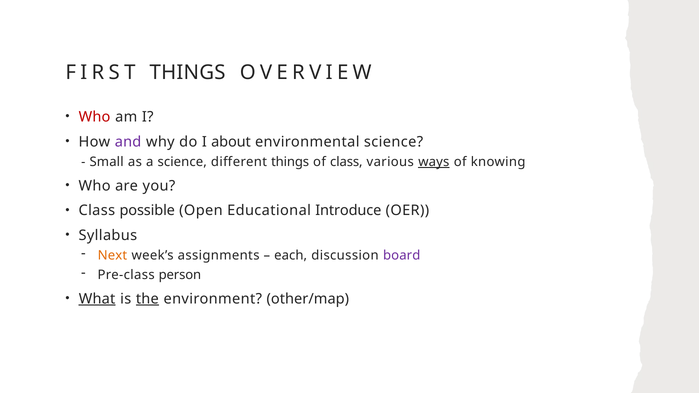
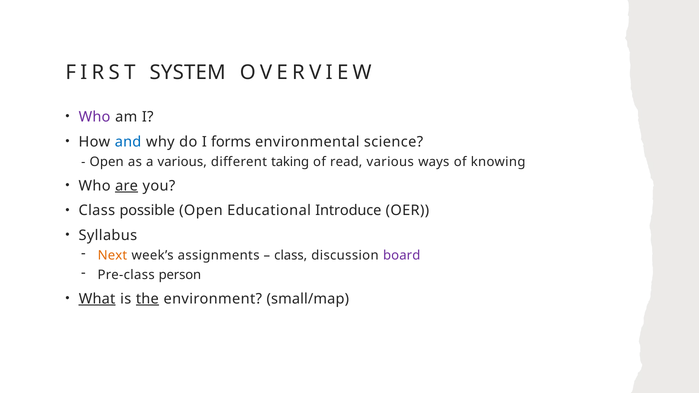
FIRST THINGS: THINGS -> SYSTEM
Who at (95, 117) colour: red -> purple
and colour: purple -> blue
about: about -> forms
Small at (107, 162): Small -> Open
a science: science -> various
different things: things -> taking
of class: class -> read
ways underline: present -> none
are underline: none -> present
each at (291, 256): each -> class
other/map: other/map -> small/map
